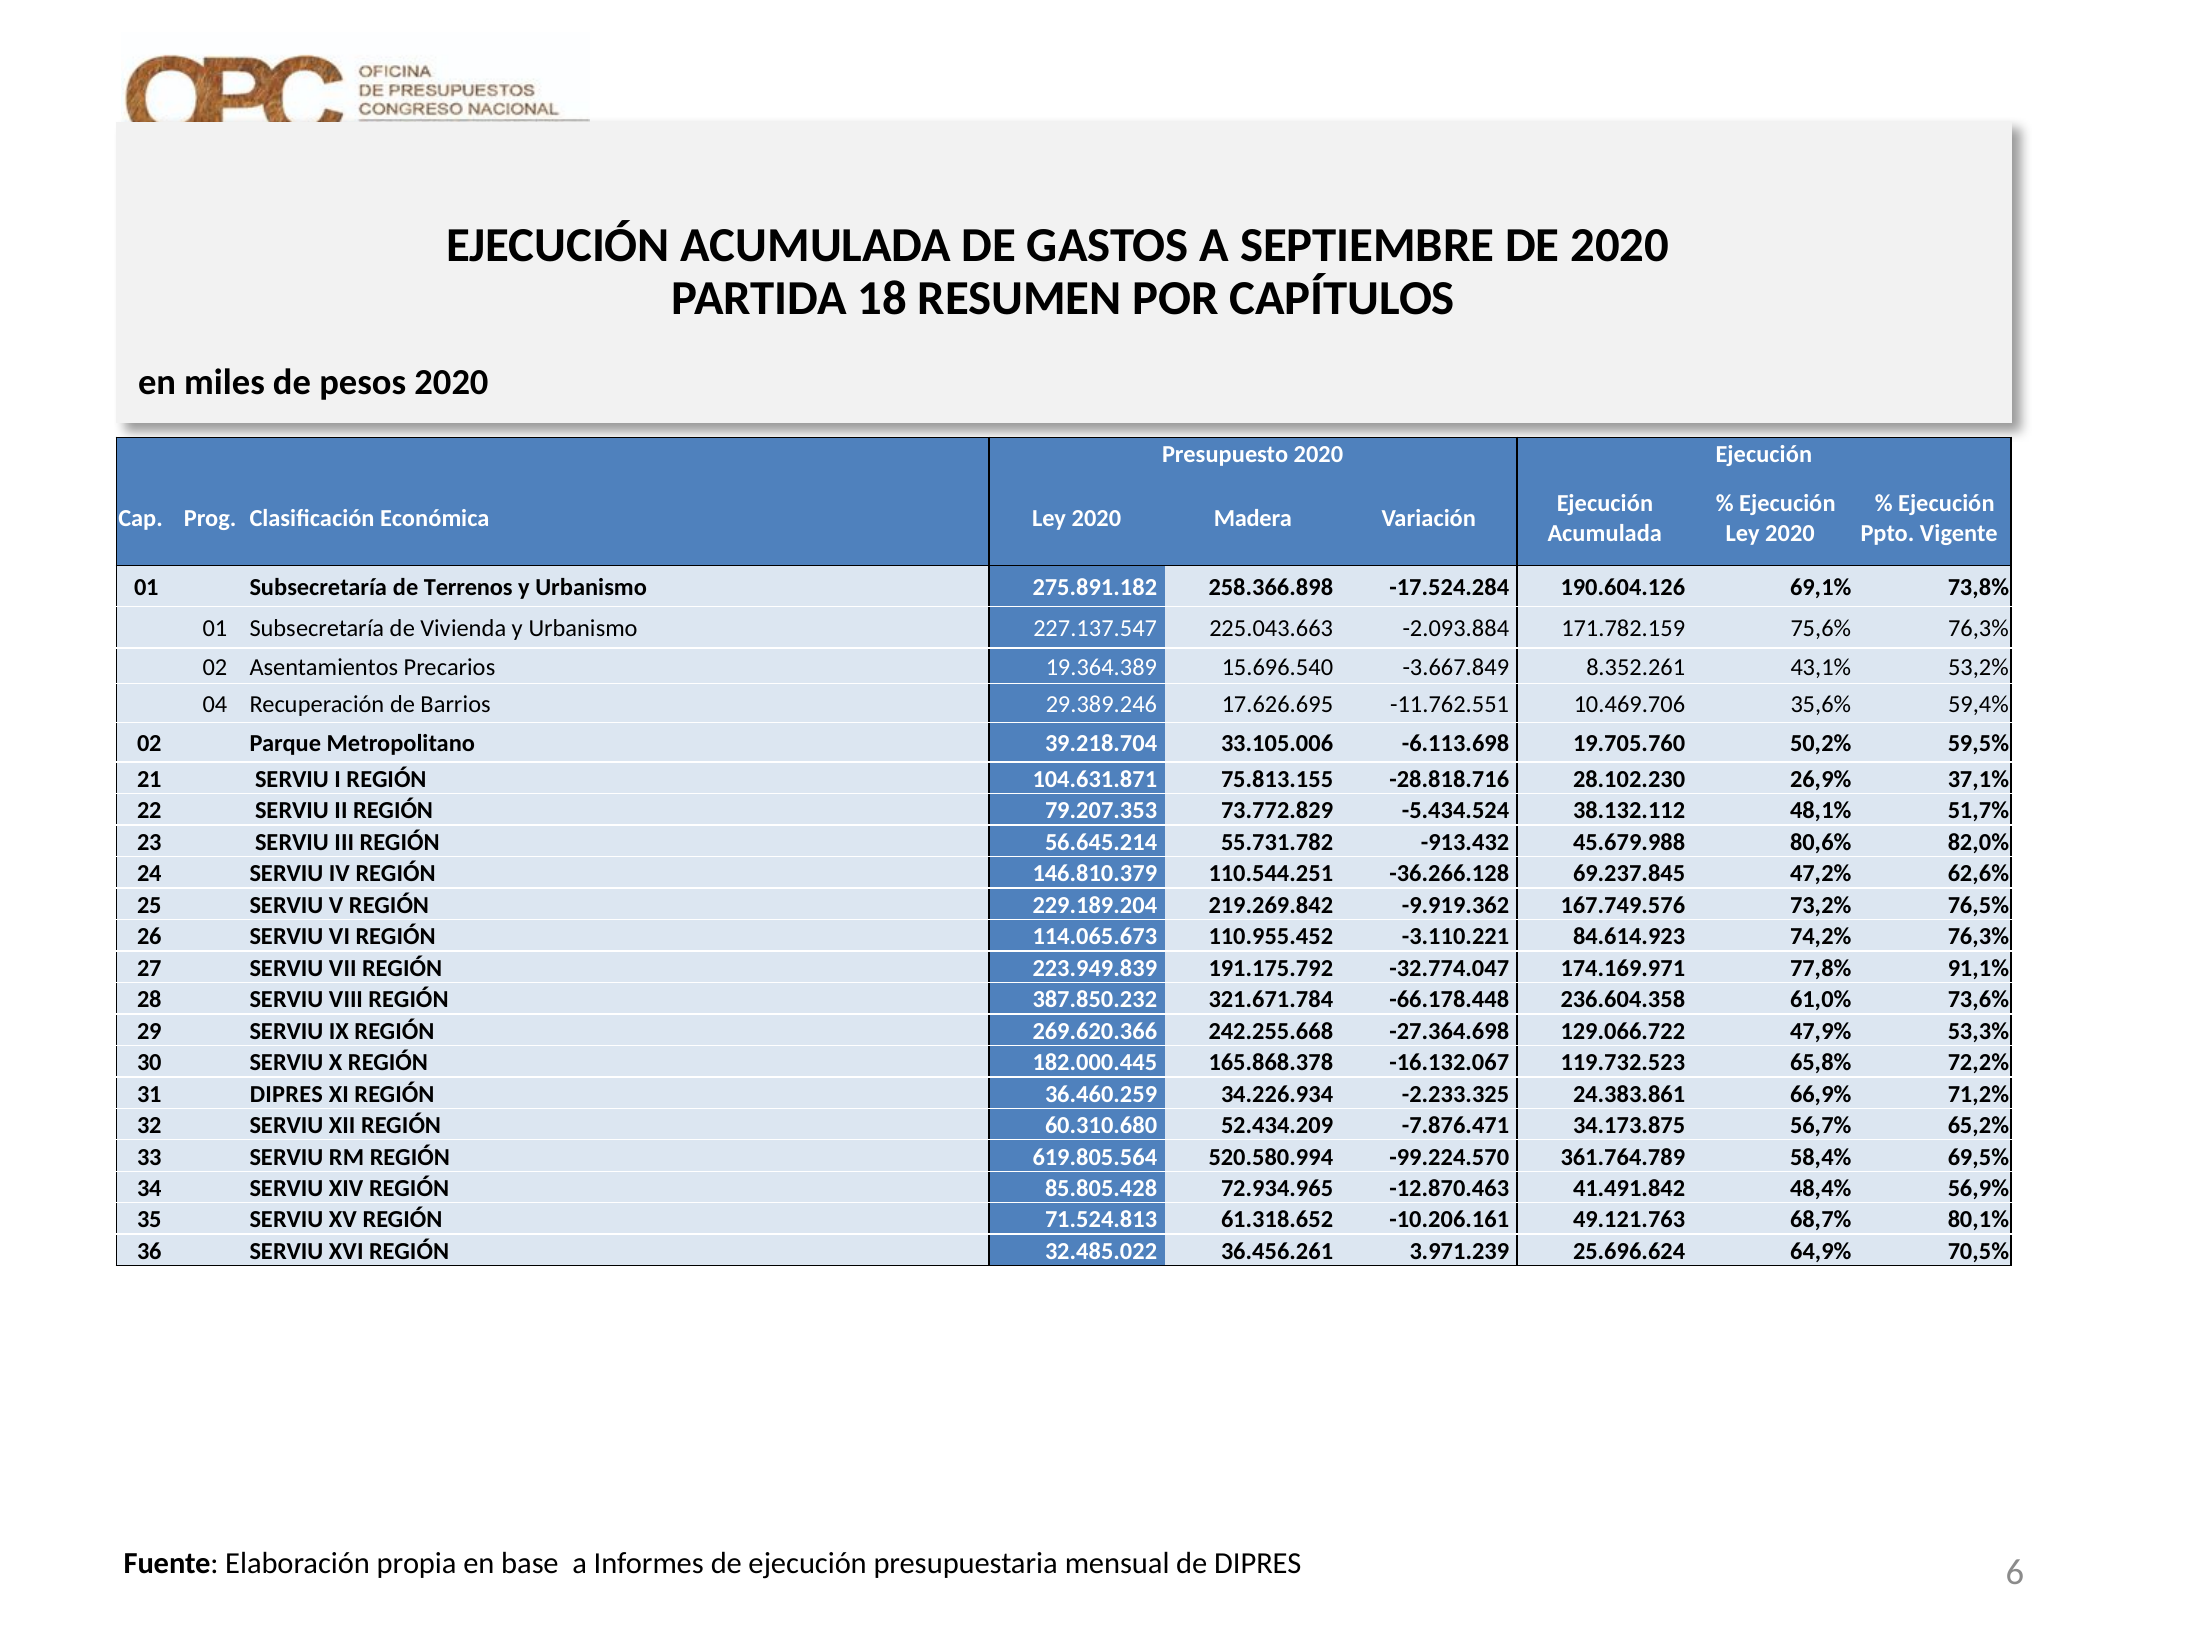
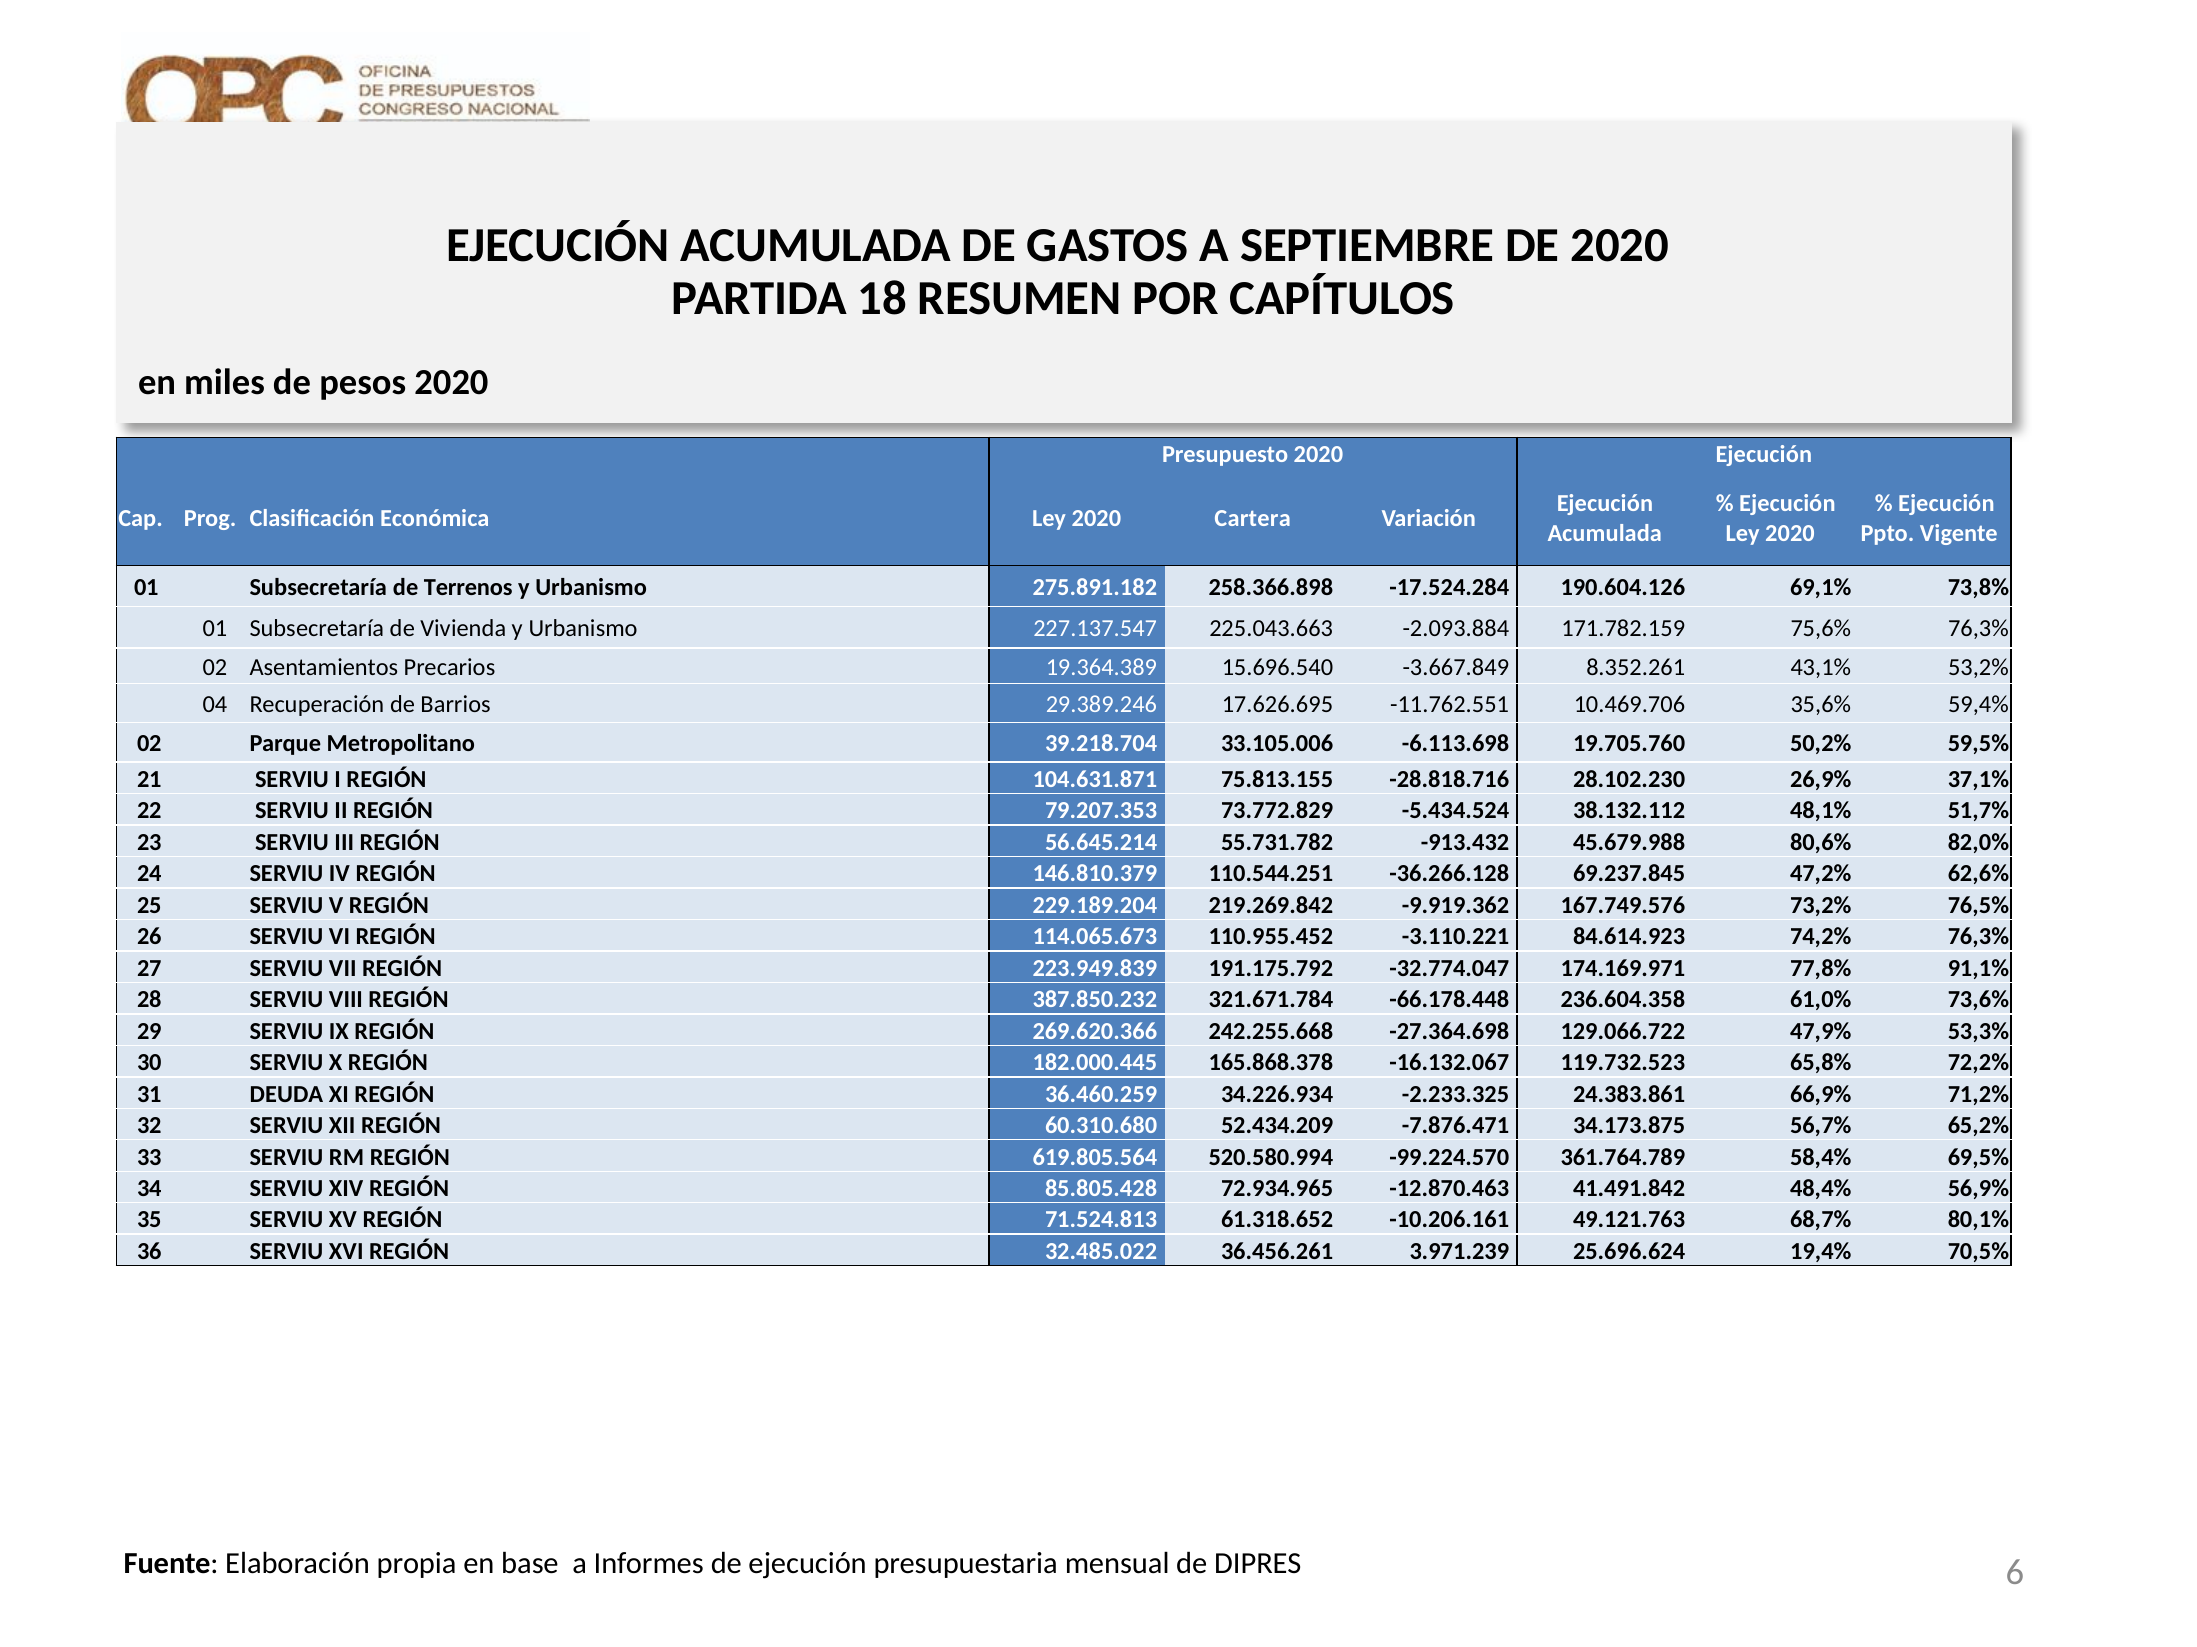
Madera: Madera -> Cartera
31 DIPRES: DIPRES -> DEUDA
64,9%: 64,9% -> 19,4%
